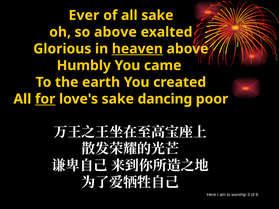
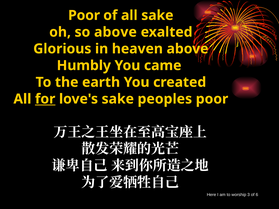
Ever at (84, 15): Ever -> Poor
heaven underline: present -> none
dancing: dancing -> peoples
